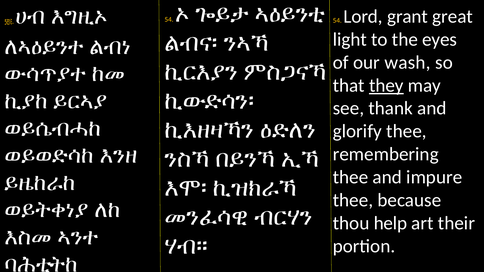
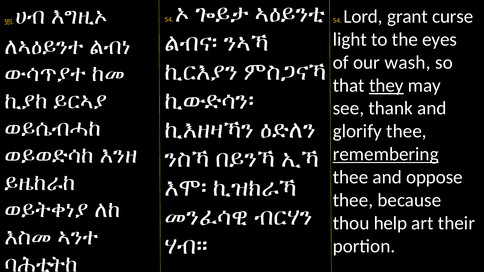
great: great -> curse
remembering underline: none -> present
impure: impure -> oppose
